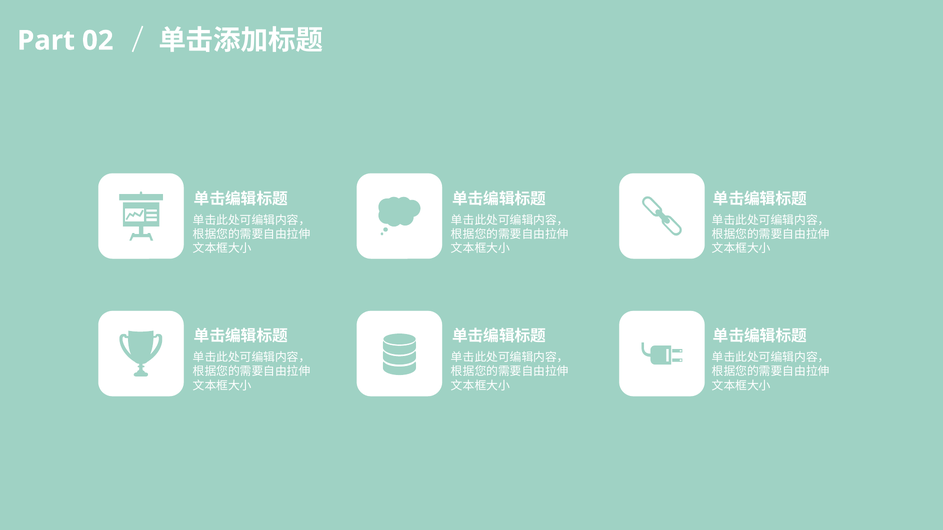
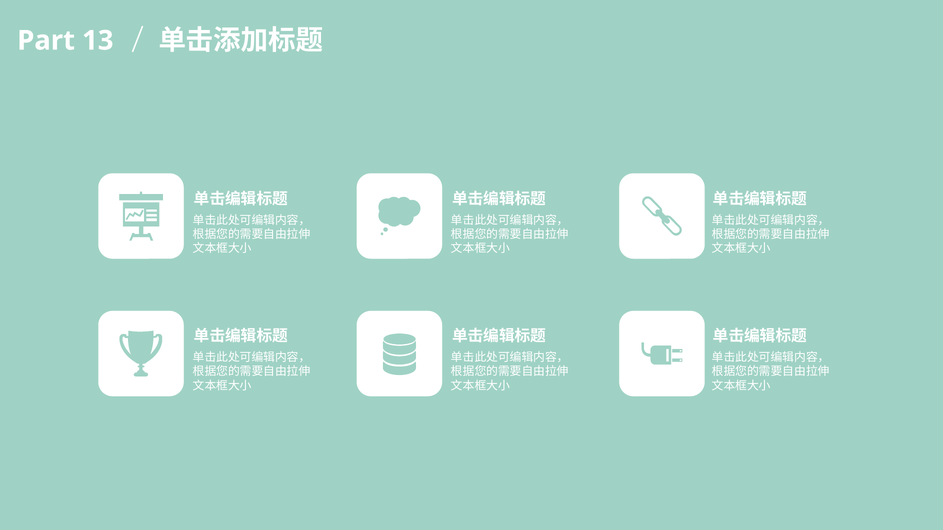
02: 02 -> 13
